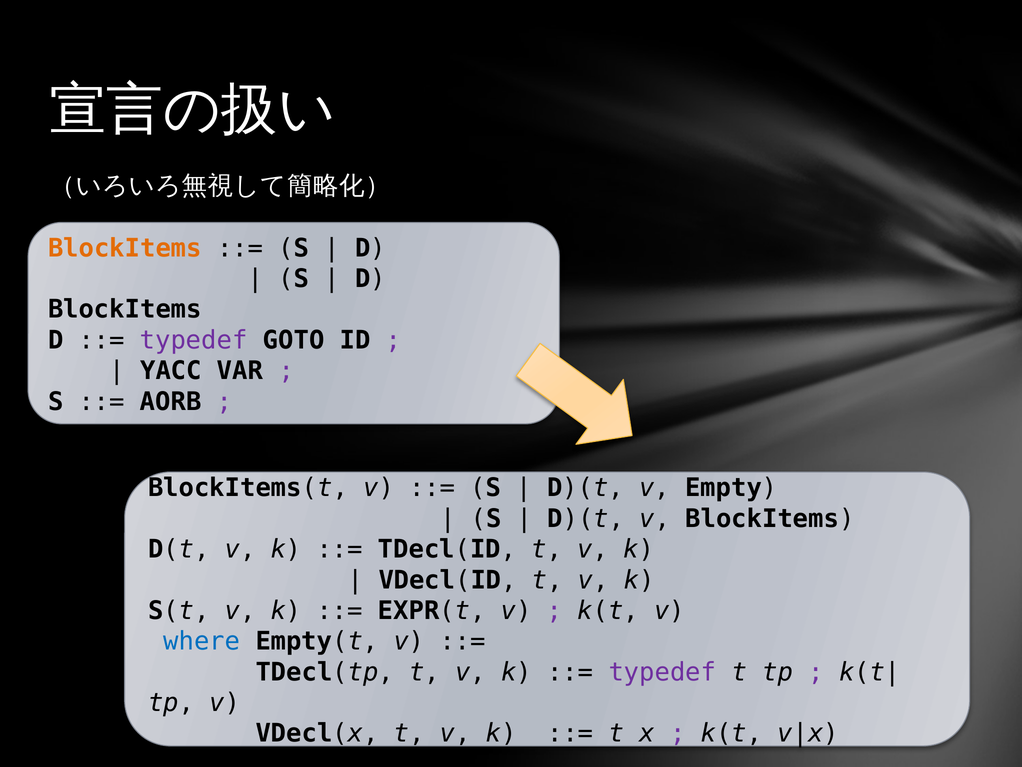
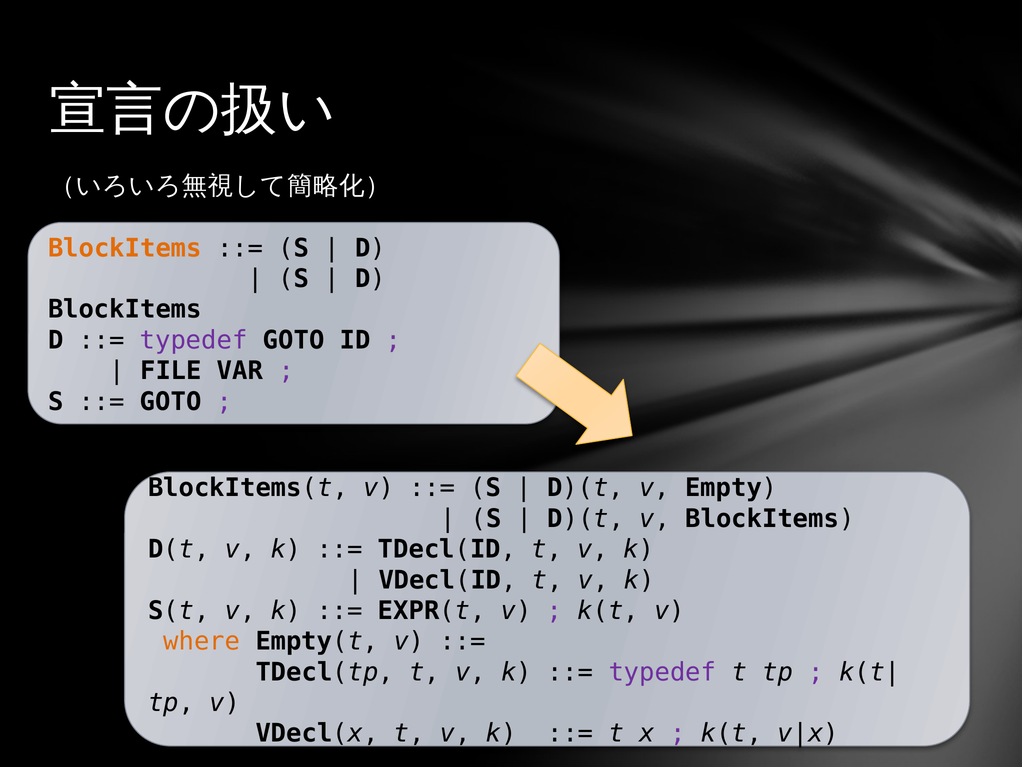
YACC: YACC -> FILE
AORB at (171, 401): AORB -> GOTO
where colour: blue -> orange
